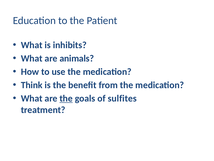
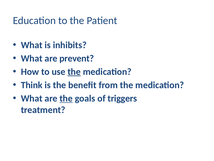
animals: animals -> prevent
the at (74, 72) underline: none -> present
sulfites: sulfites -> triggers
